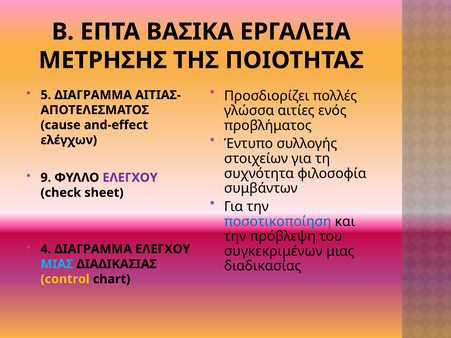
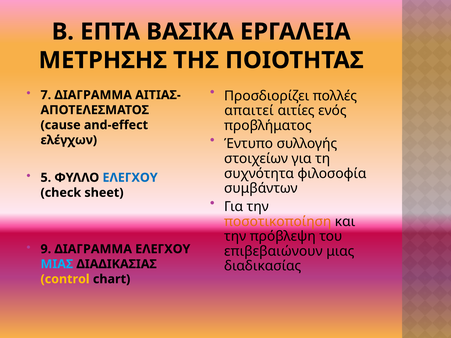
5: 5 -> 7
γλώσσα: γλώσσα -> απαιτεί
9: 9 -> 5
ΕΛΕΓΧΟΥ at (130, 178) colour: purple -> blue
ποσοτικοποίηση colour: blue -> orange
4: 4 -> 9
συγκεκριμένων: συγκεκριμένων -> επιβεβαιώνουν
